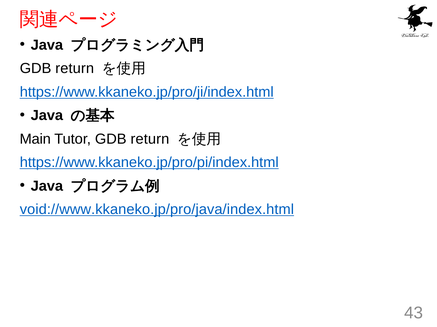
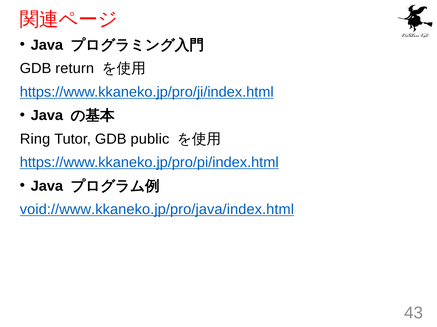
Main: Main -> Ring
Tutor GDB return: return -> public
